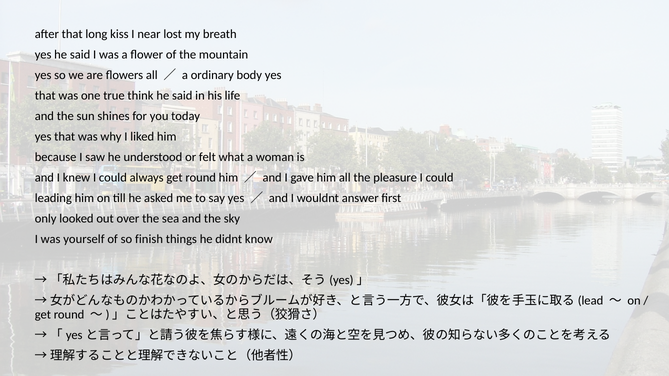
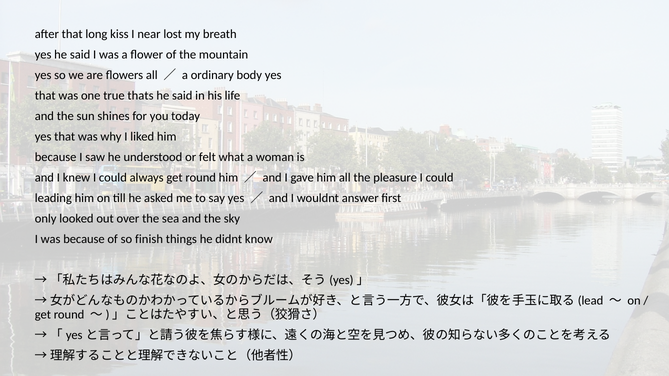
think: think -> thats
was yourself: yourself -> because
